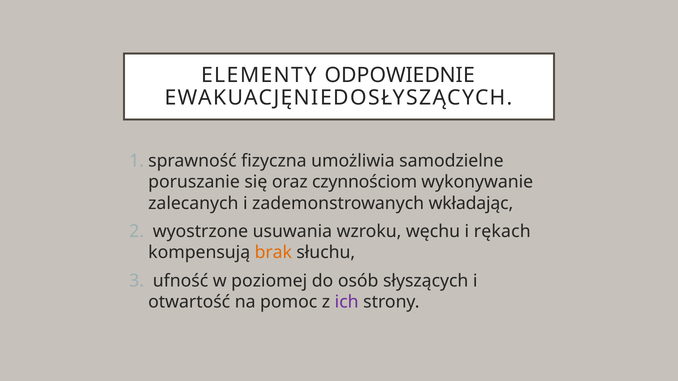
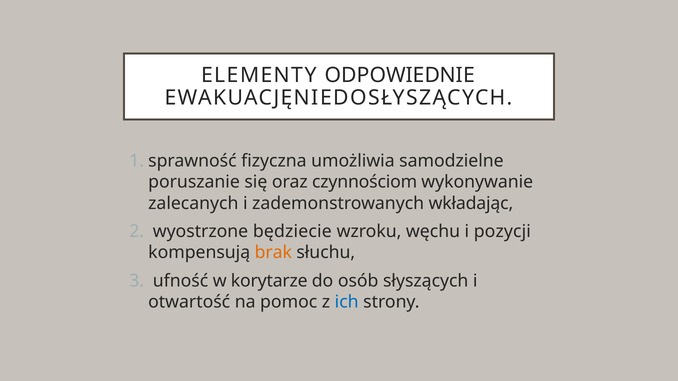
usuwania: usuwania -> będziecie
rękach: rękach -> pozycji
poziomej: poziomej -> korytarze
ich colour: purple -> blue
